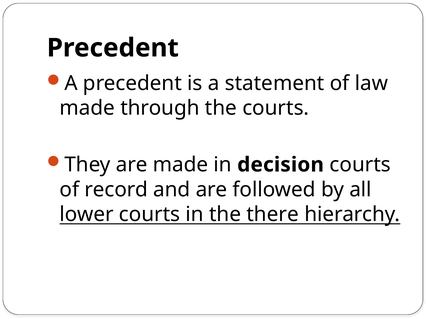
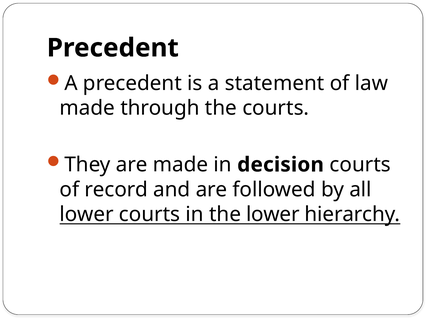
the there: there -> lower
